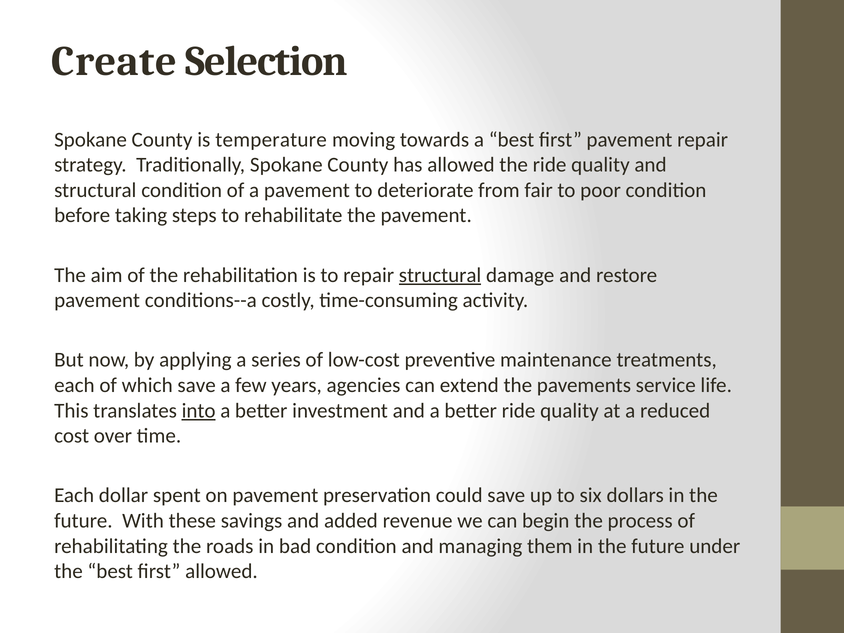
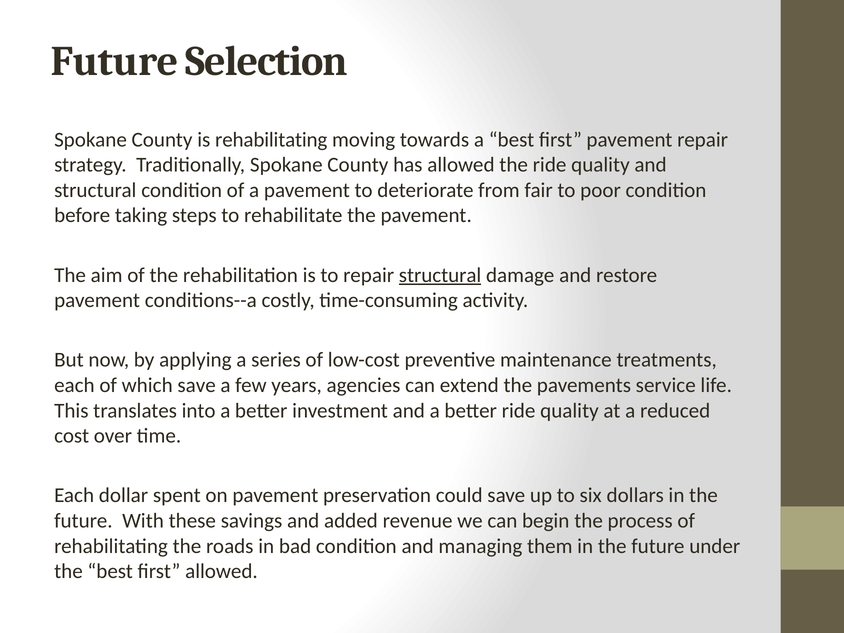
Create at (114, 61): Create -> Future
is temperature: temperature -> rehabilitating
into underline: present -> none
